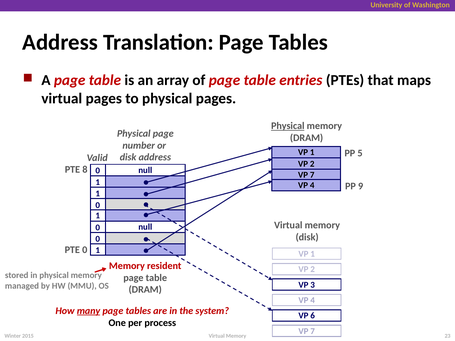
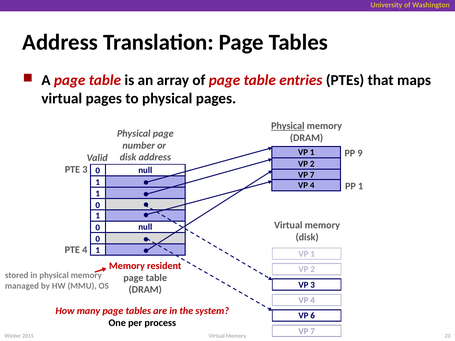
5: 5 -> 9
PTE 8: 8 -> 3
PP 9: 9 -> 1
PTE 0: 0 -> 4
many underline: present -> none
